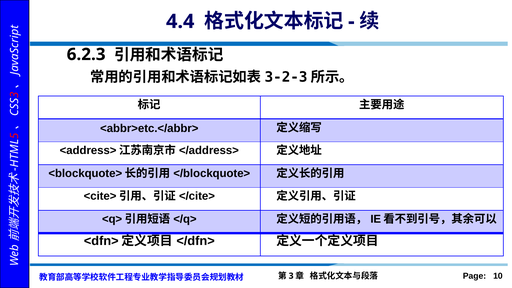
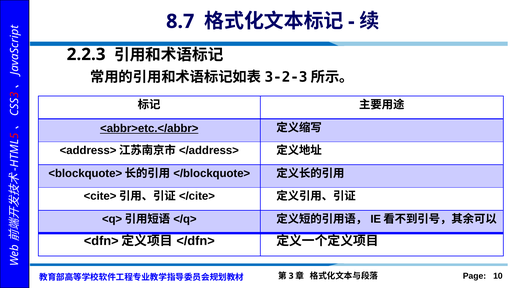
4.4: 4.4 -> 8.7
6.2.3: 6.2.3 -> 2.2.3
<abbr>etc.</abbr> underline: none -> present
